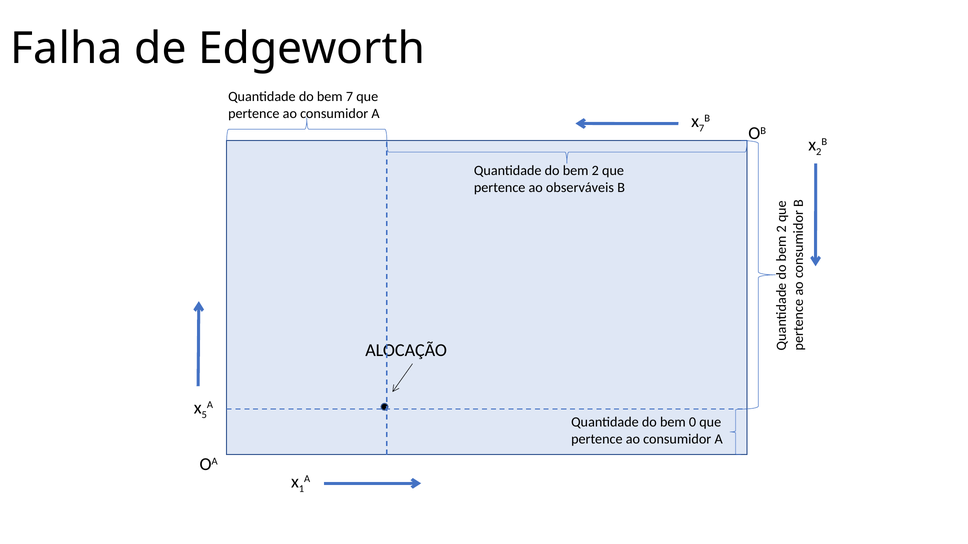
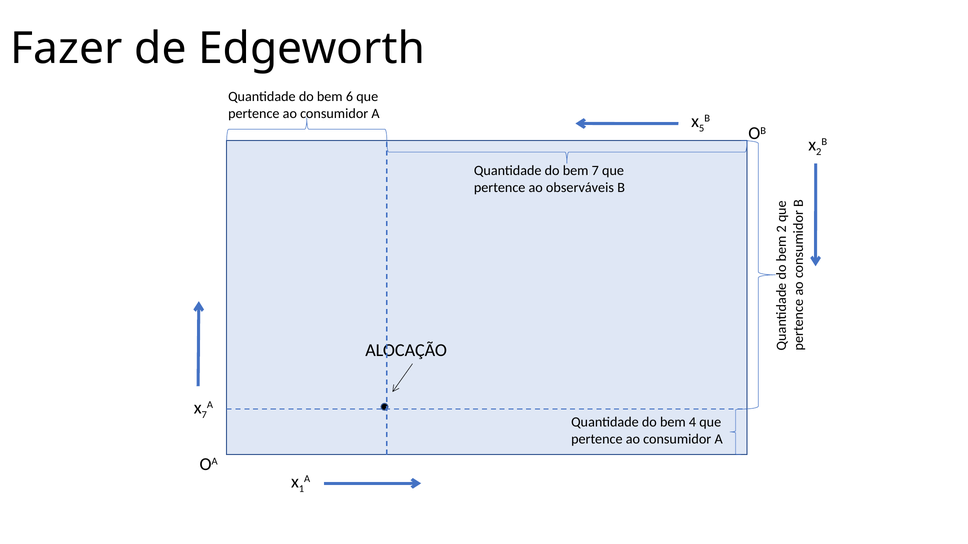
Falha: Falha -> Fazer
bem 7: 7 -> 6
7 at (702, 128): 7 -> 5
bem 2: 2 -> 7
5 at (204, 415): 5 -> 7
0: 0 -> 4
